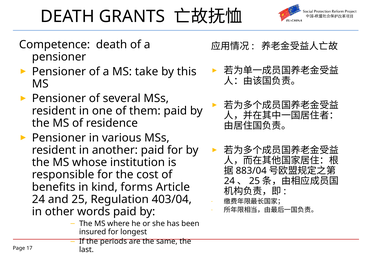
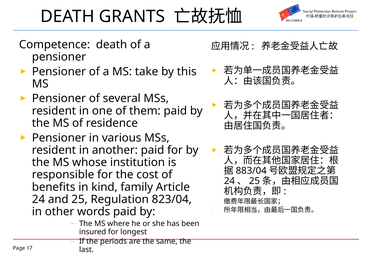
forms: forms -> family
403/04: 403/04 -> 823/04
